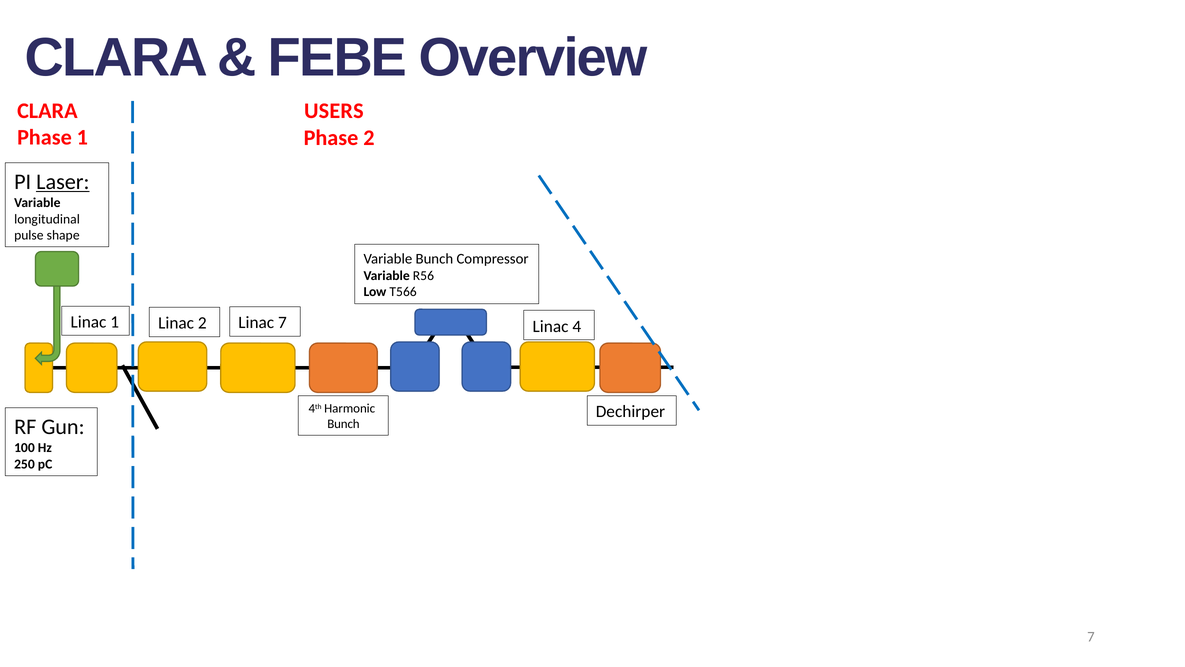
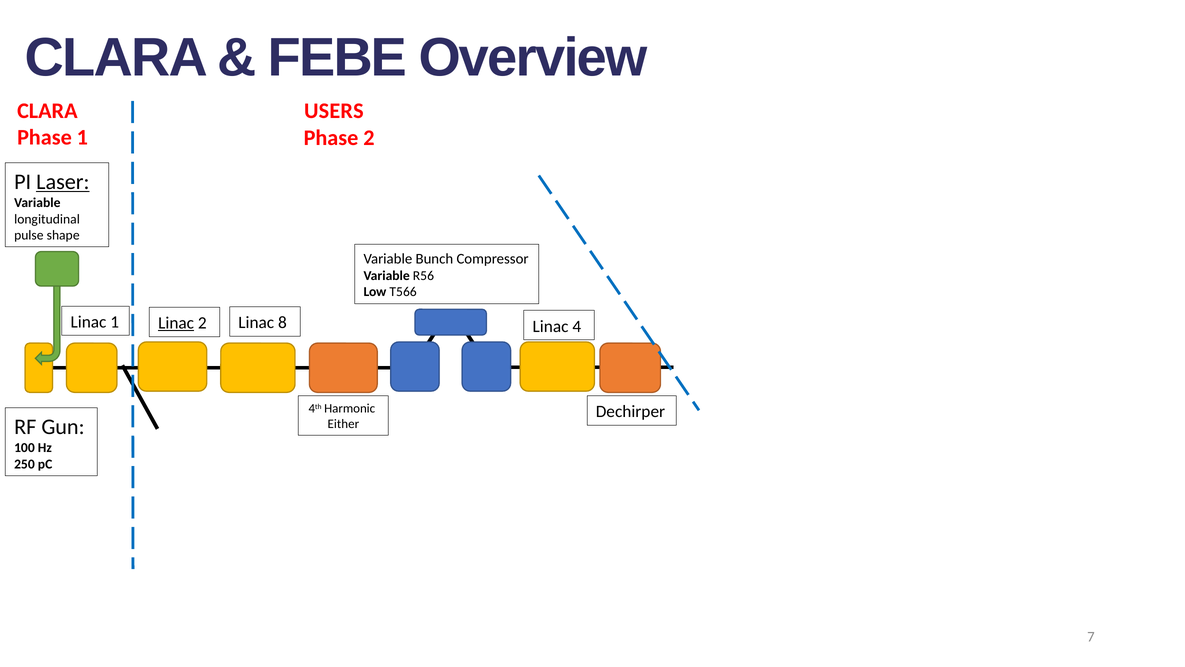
Linac at (176, 323) underline: none -> present
Linac 7: 7 -> 8
Bunch at (343, 424): Bunch -> Either
